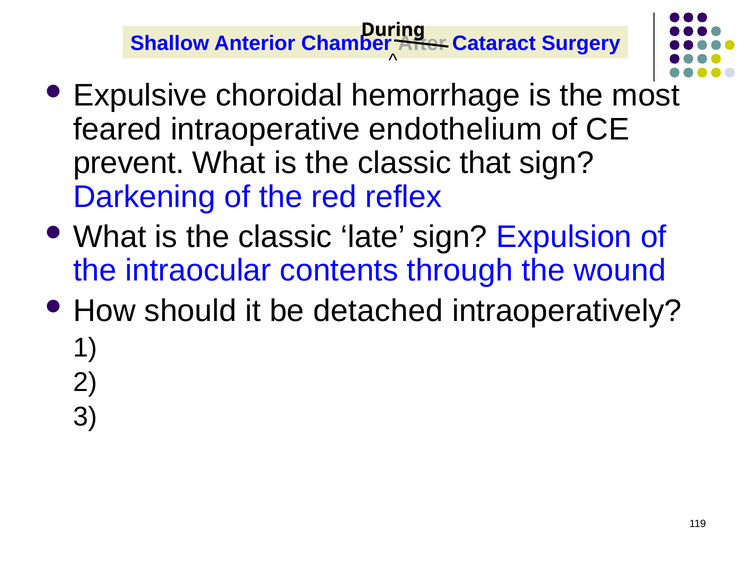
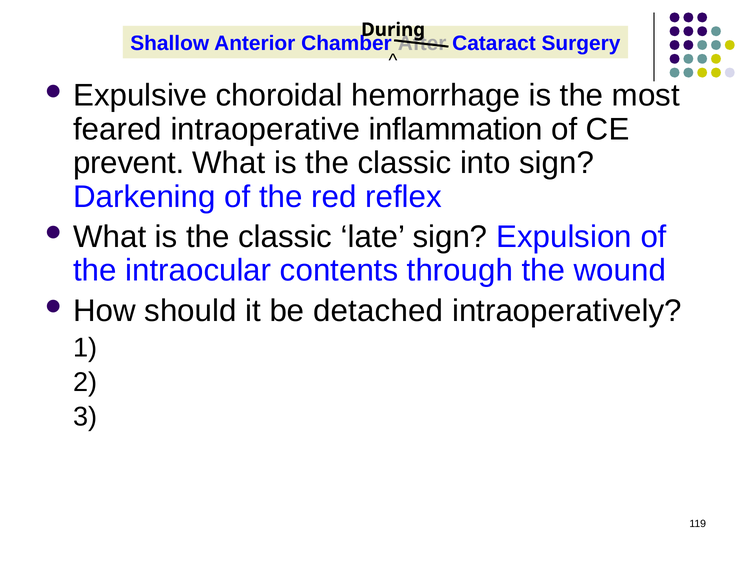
endothelium: endothelium -> inflammation
that: that -> into
